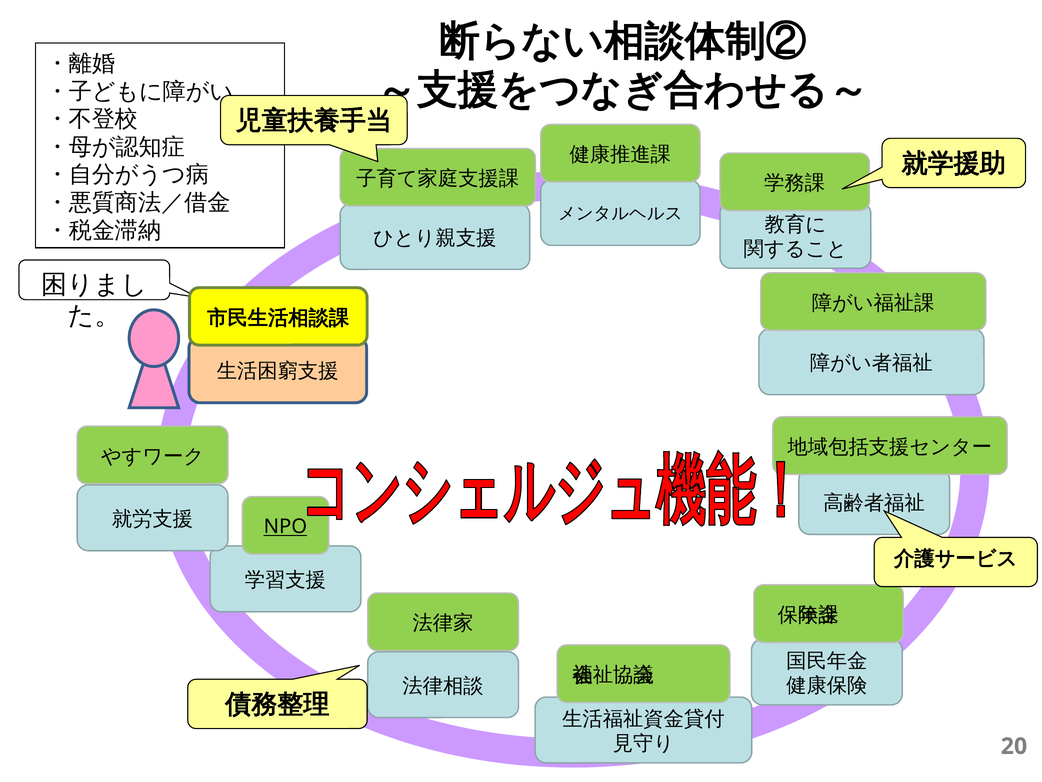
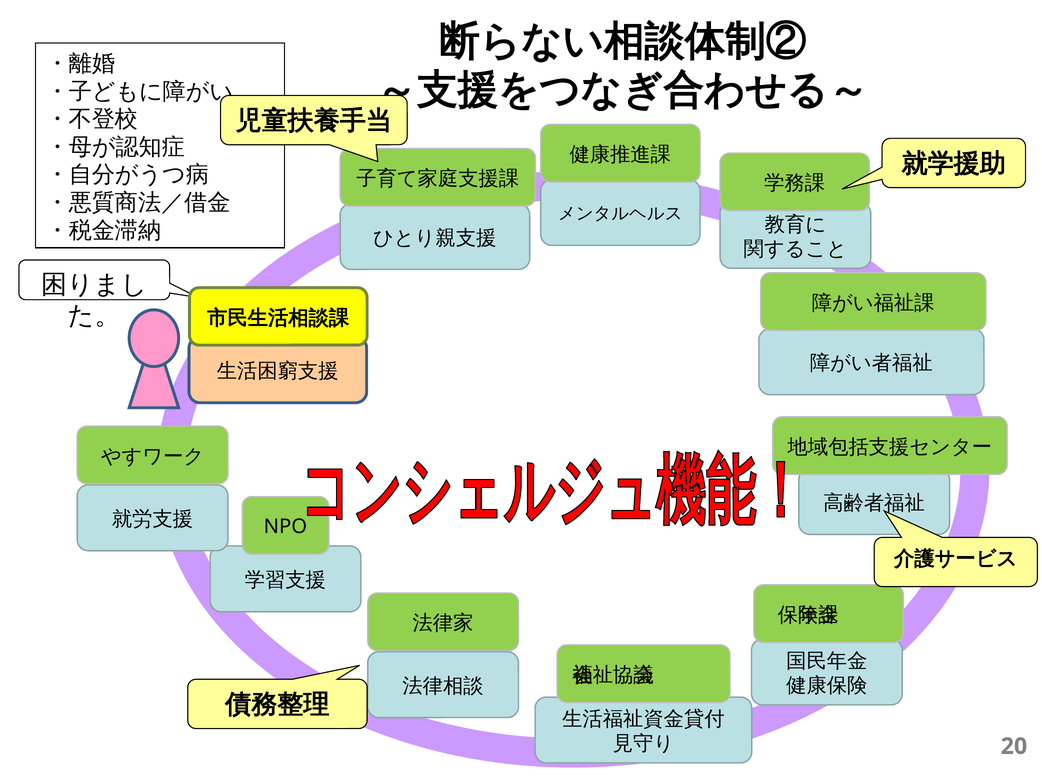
NPO underline: present -> none
